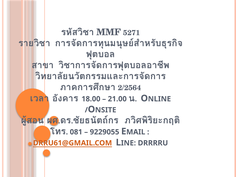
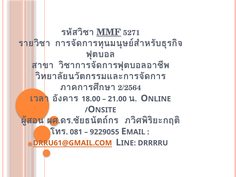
MMF underline: none -> present
